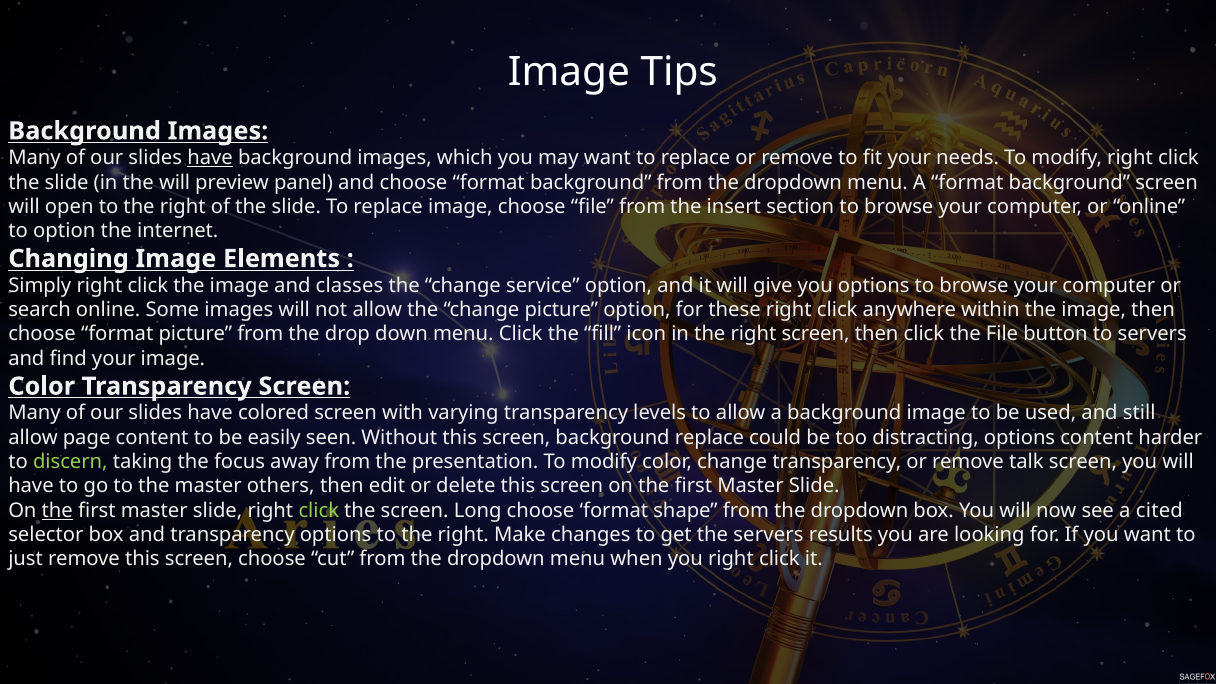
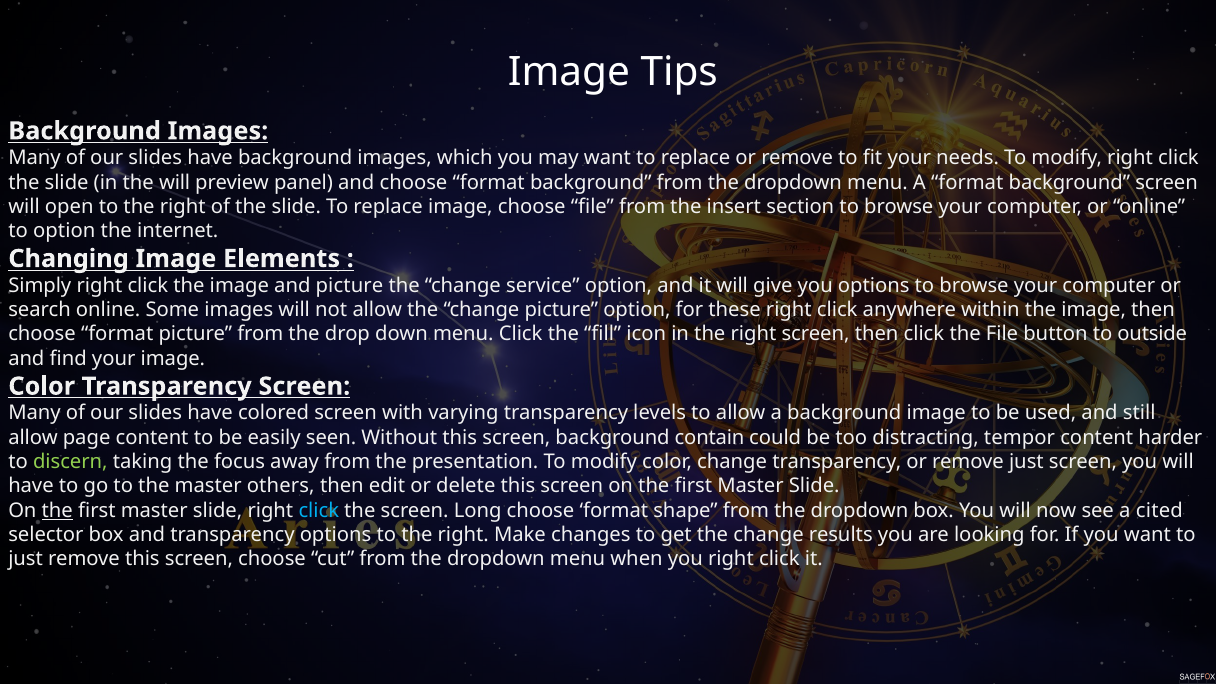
have at (210, 158) underline: present -> none
and classes: classes -> picture
to servers: servers -> outside
background replace: replace -> contain
distracting options: options -> tempor
remove talk: talk -> just
click at (319, 511) colour: light green -> light blue
get the servers: servers -> change
